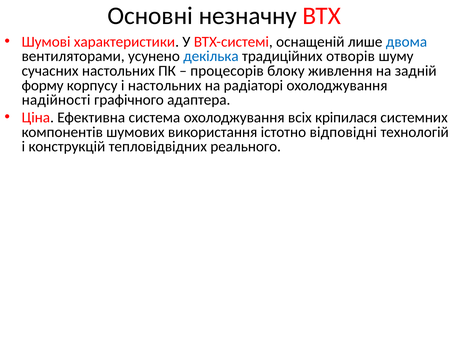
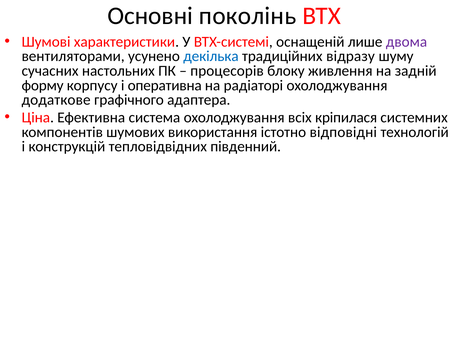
незначну: незначну -> поколінь
двома colour: blue -> purple
отворів: отворів -> відразу
і настольних: настольних -> оперативна
надійності: надійності -> додаткове
реального: реального -> південний
